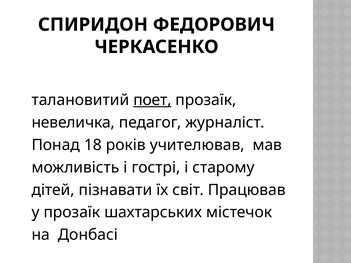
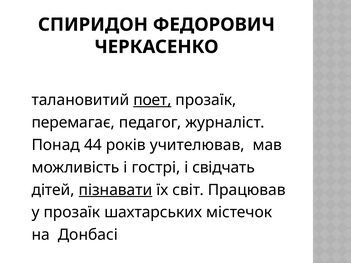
невеличка: невеличка -> перемагає
18: 18 -> 44
старому: старому -> свідчать
пізнавати underline: none -> present
